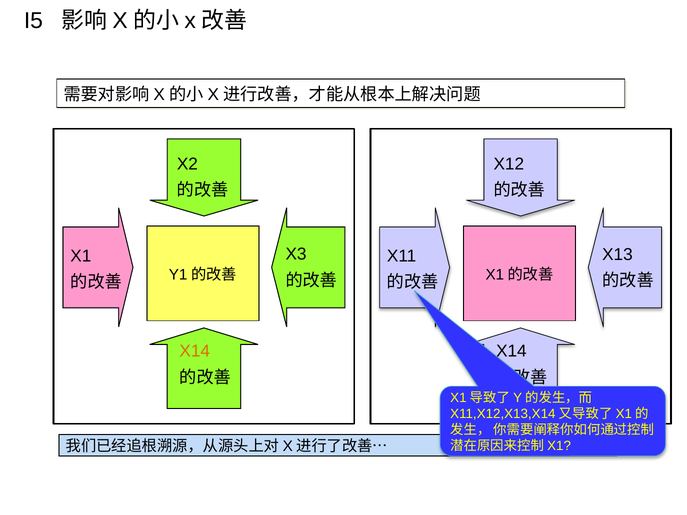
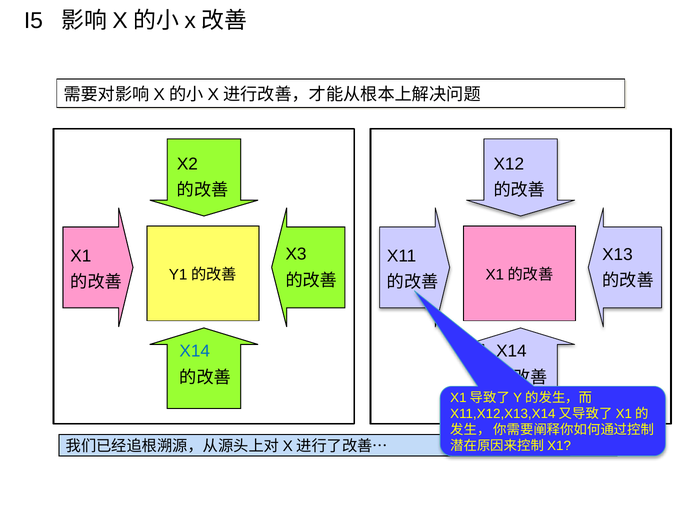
X14 at (195, 351) colour: orange -> blue
